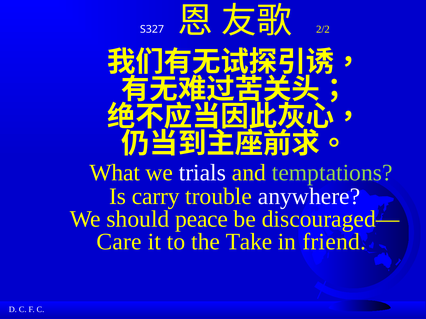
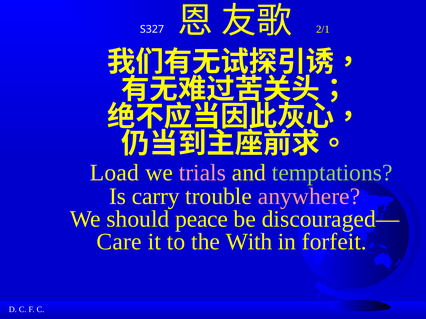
2/2: 2/2 -> 2/1
What: What -> Load
trials colour: white -> pink
anywhere colour: white -> pink
Take: Take -> With
friend: friend -> forfeit
